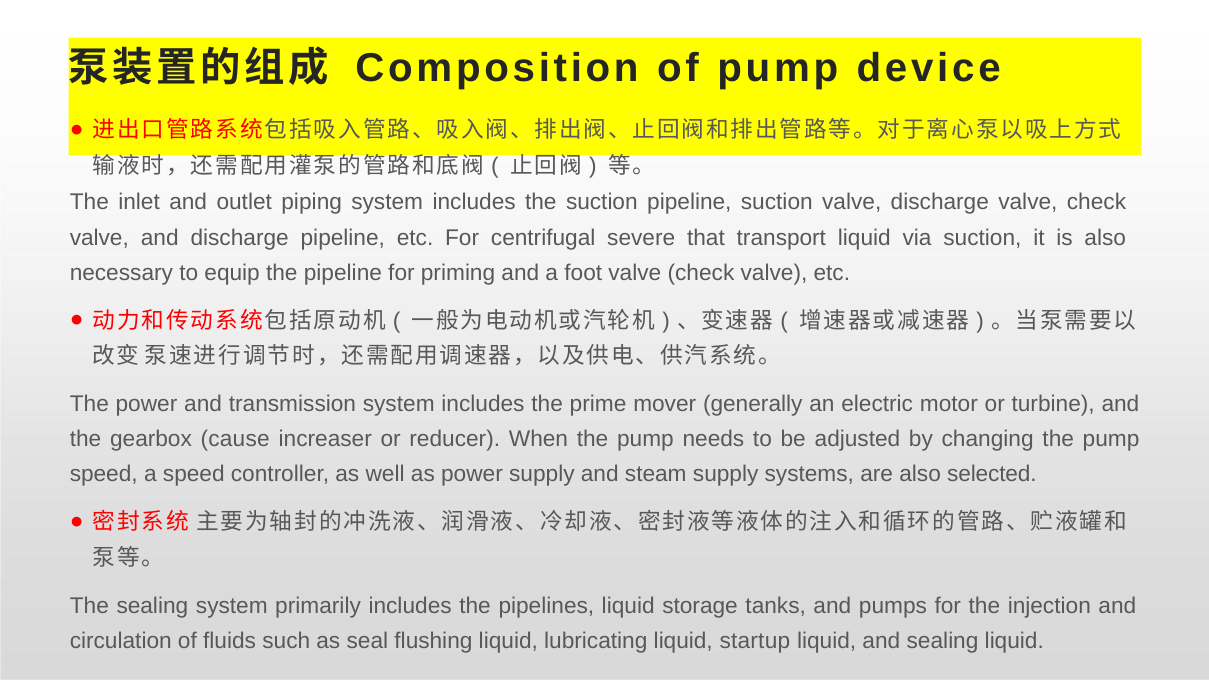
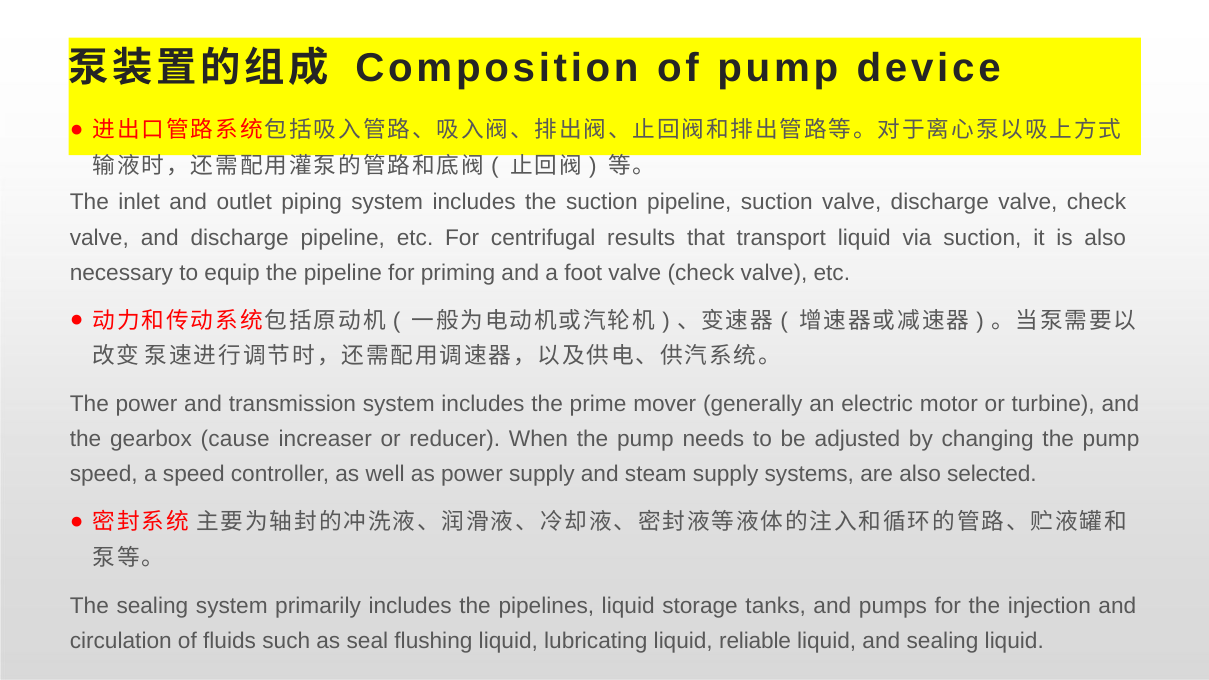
severe: severe -> results
startup: startup -> reliable
